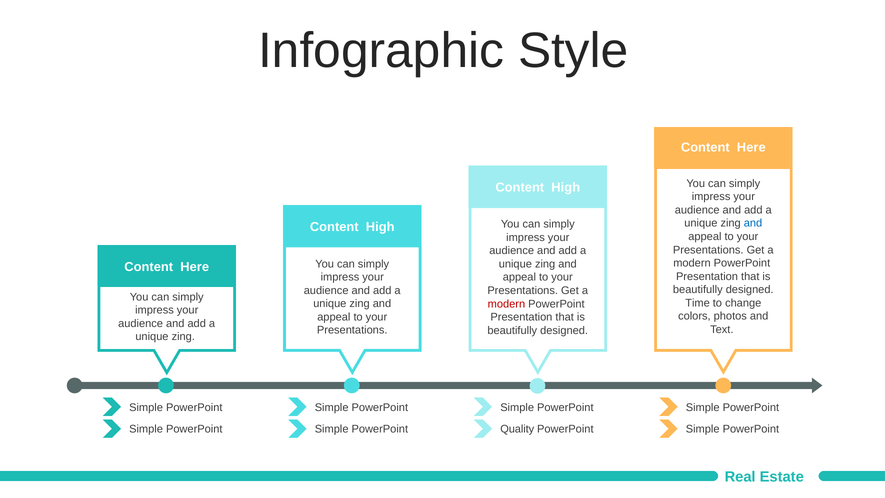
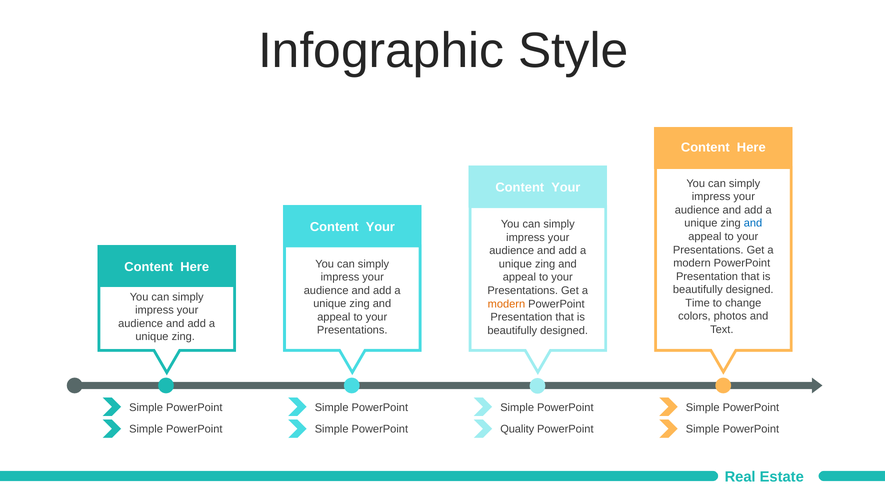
High at (566, 187): High -> Your
High at (380, 227): High -> Your
modern at (506, 304) colour: red -> orange
